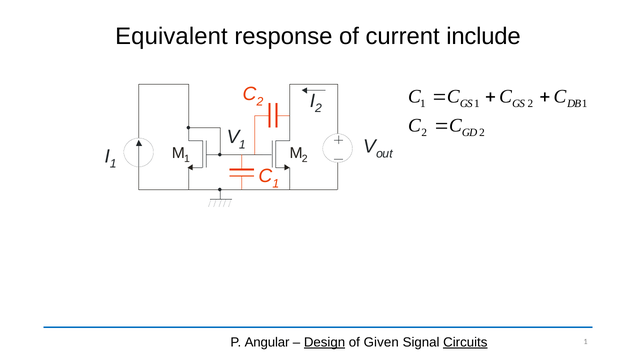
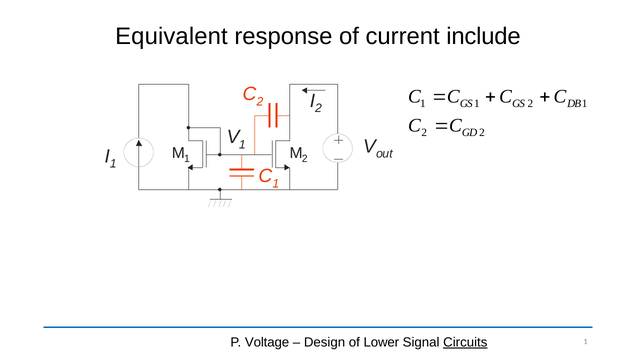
Angular: Angular -> Voltage
Design underline: present -> none
Given: Given -> Lower
